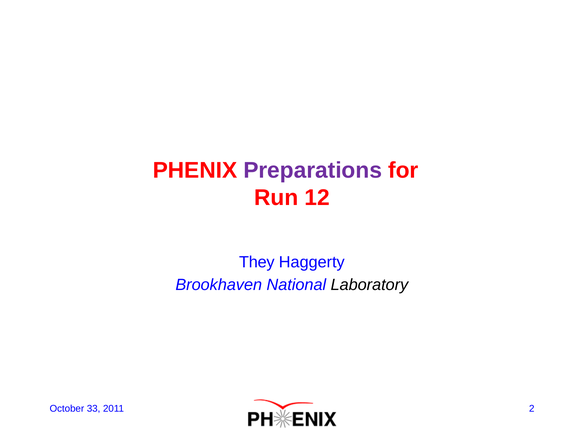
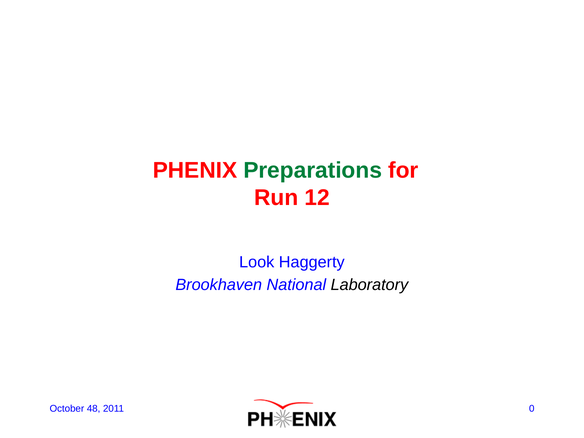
Preparations colour: purple -> green
They: They -> Look
33: 33 -> 48
2: 2 -> 0
